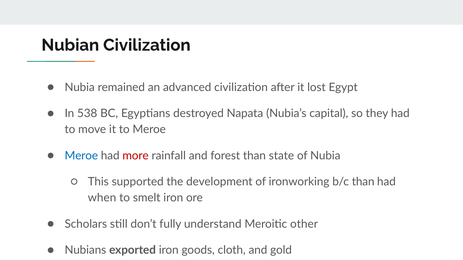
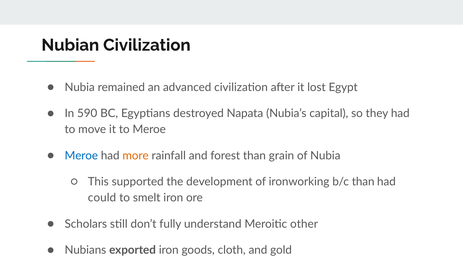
538: 538 -> 590
more colour: red -> orange
than state: state -> grain
when: when -> could
